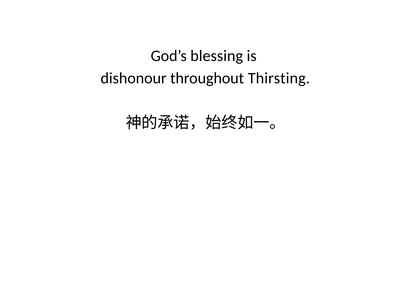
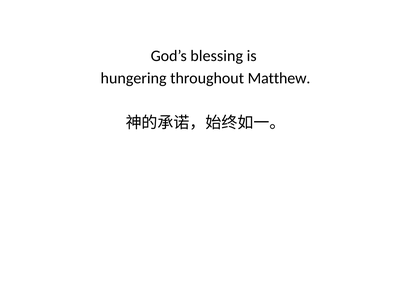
dishonour: dishonour -> hungering
Thirsting: Thirsting -> Matthew
